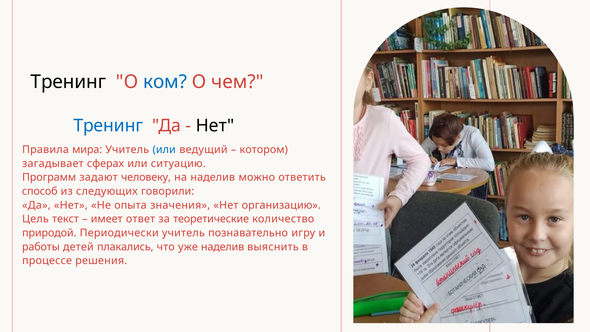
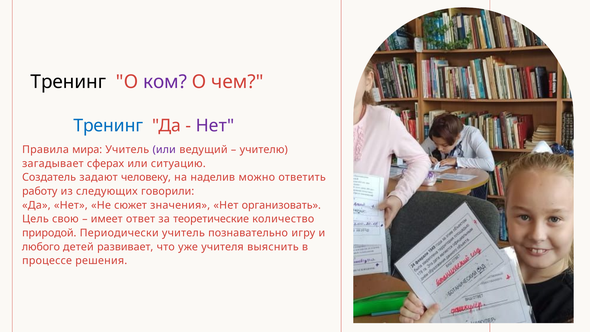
ком colour: blue -> purple
Нет at (215, 126) colour: black -> purple
или at (164, 150) colour: blue -> purple
котором: котором -> учителю
Программ: Программ -> Создатель
способ: способ -> работу
опыта: опыта -> сюжет
организацию: организацию -> организовать
текст: текст -> свою
работы: работы -> любого
плакались: плакались -> развивает
уже наделив: наделив -> учителя
